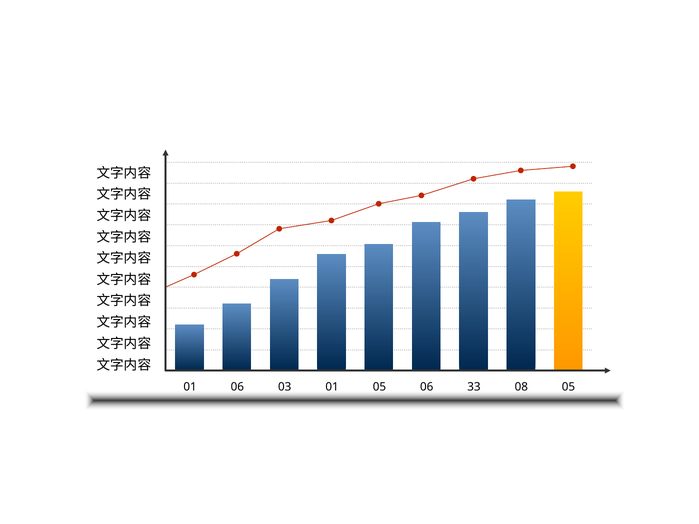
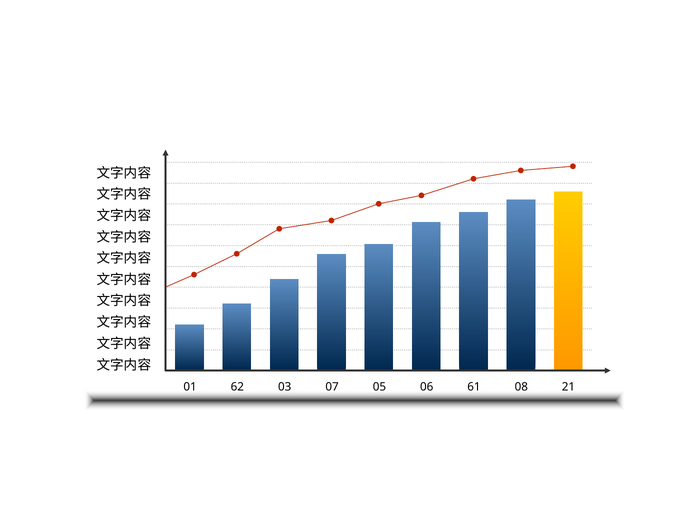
01 06: 06 -> 62
03 01: 01 -> 07
33: 33 -> 61
08 05: 05 -> 21
